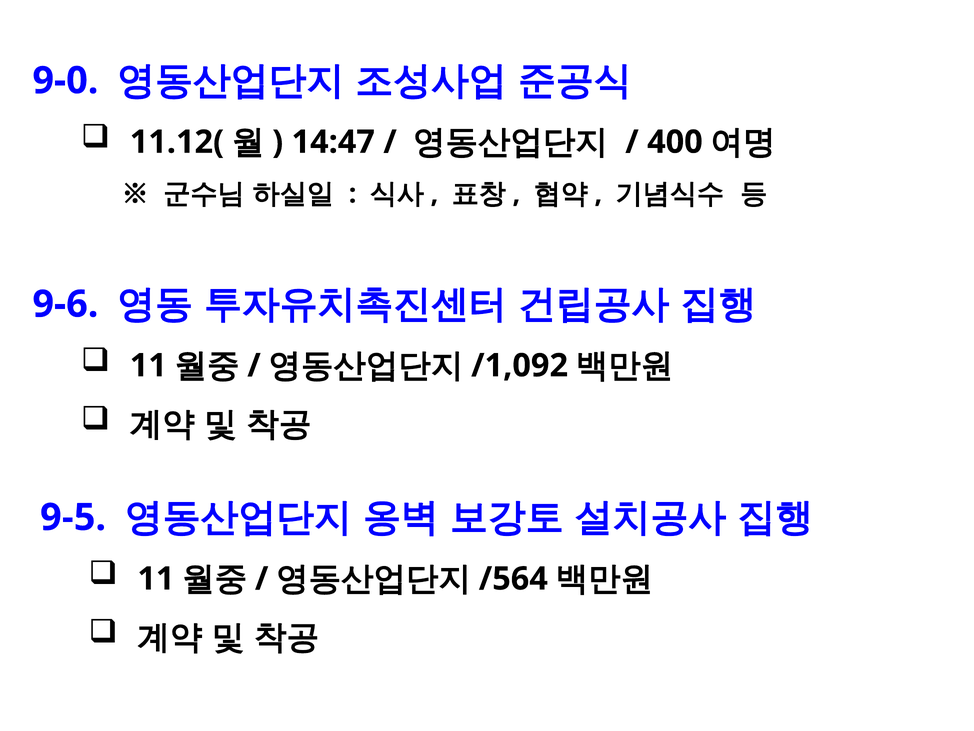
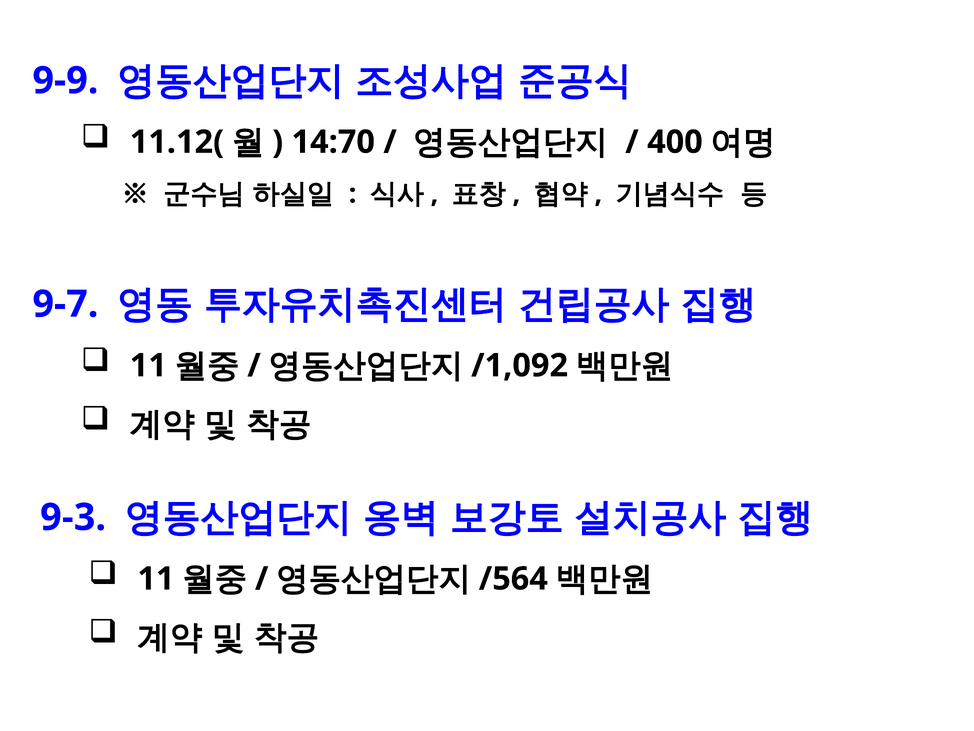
9-0: 9-0 -> 9-9
14:47: 14:47 -> 14:70
9-6: 9-6 -> 9-7
9-5: 9-5 -> 9-3
